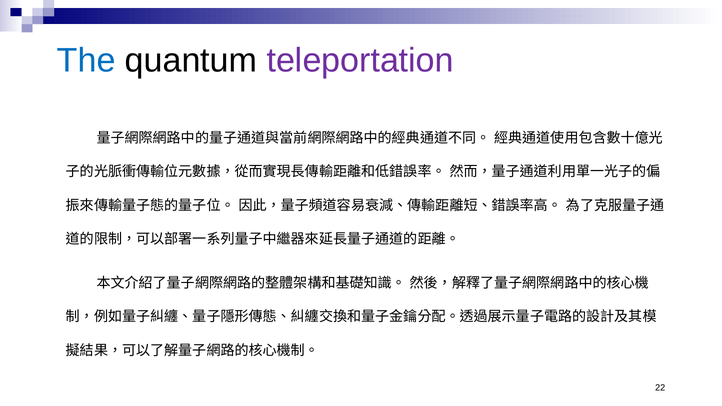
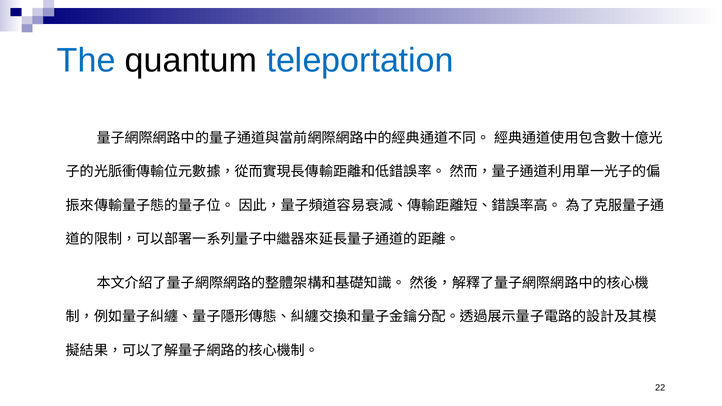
teleportation colour: purple -> blue
